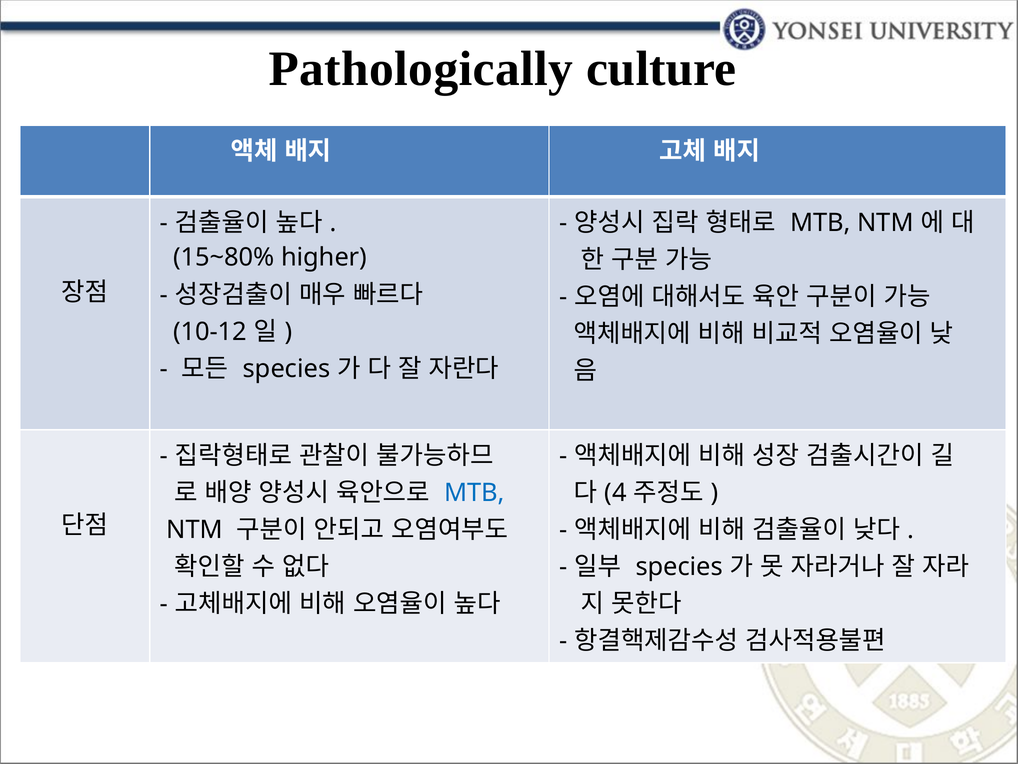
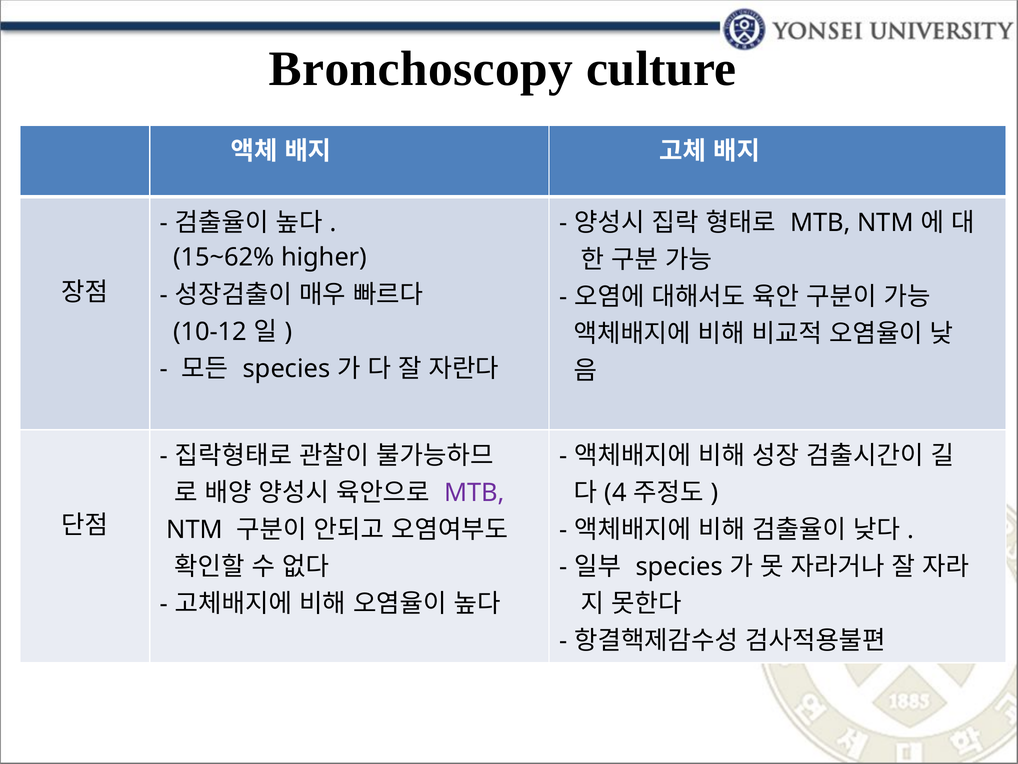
Pathologically: Pathologically -> Bronchoscopy
15~80%: 15~80% -> 15~62%
MTB at (474, 493) colour: blue -> purple
